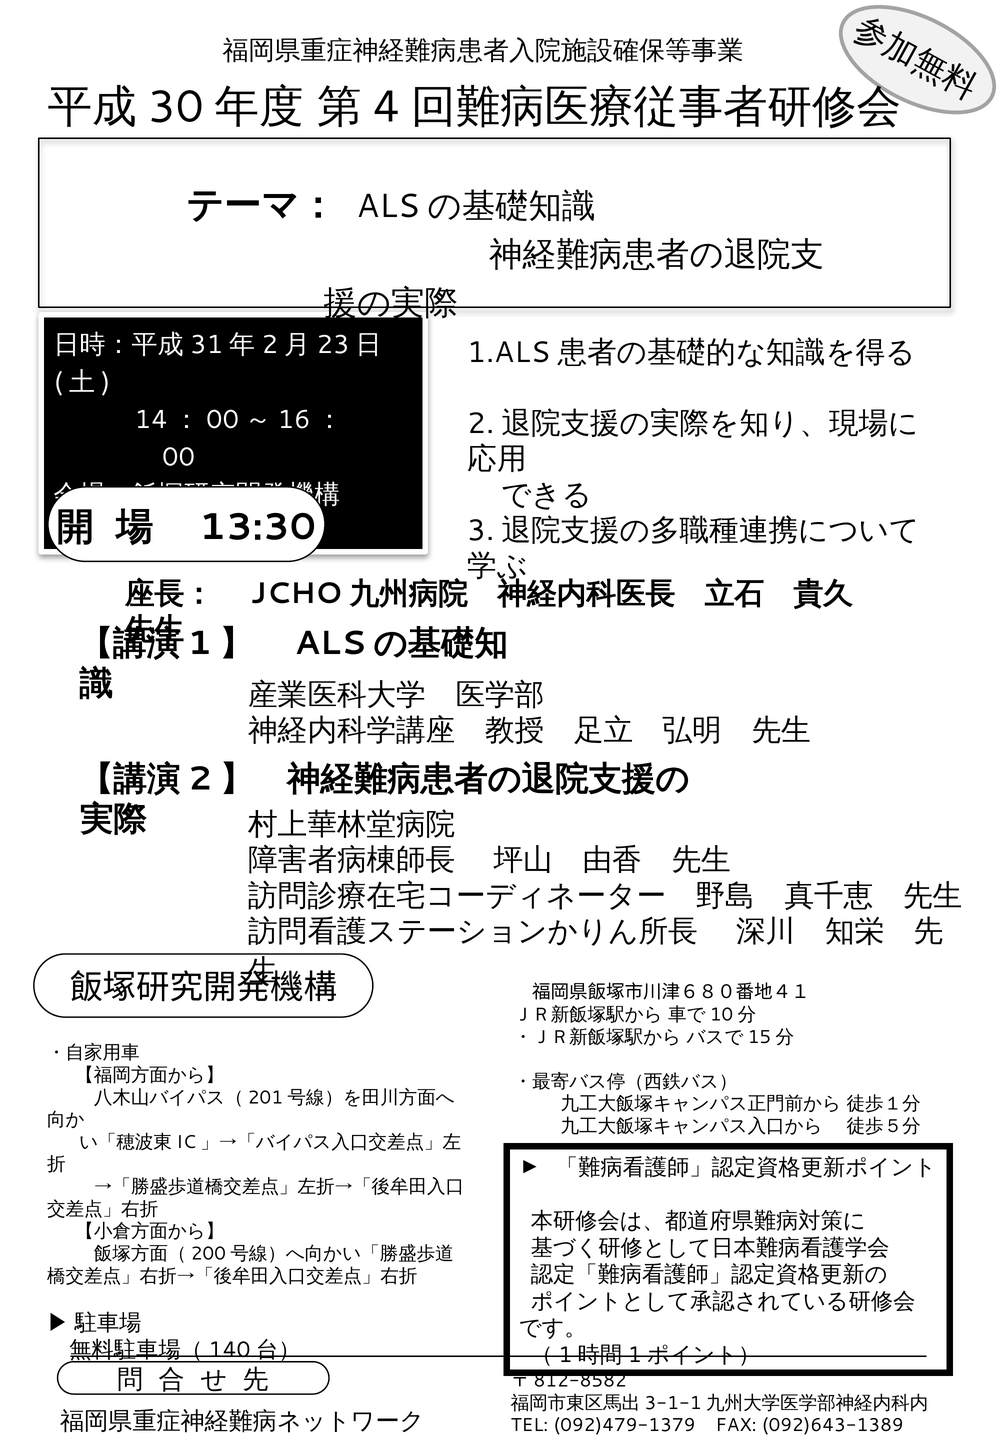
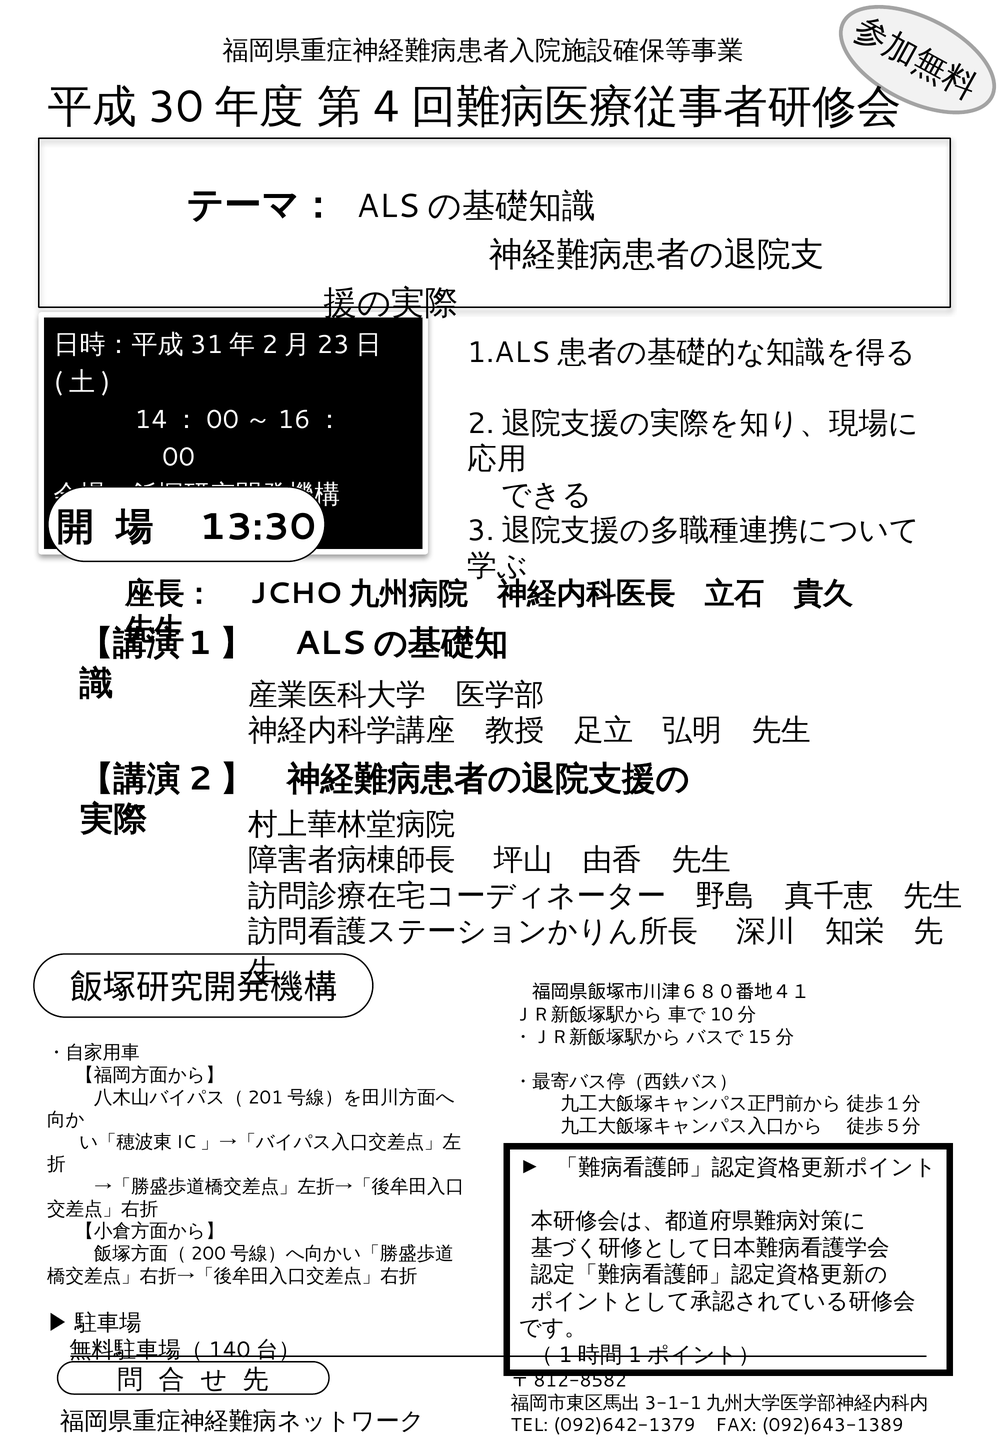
092)479-1379: 092)479-1379 -> 092)642-1379
